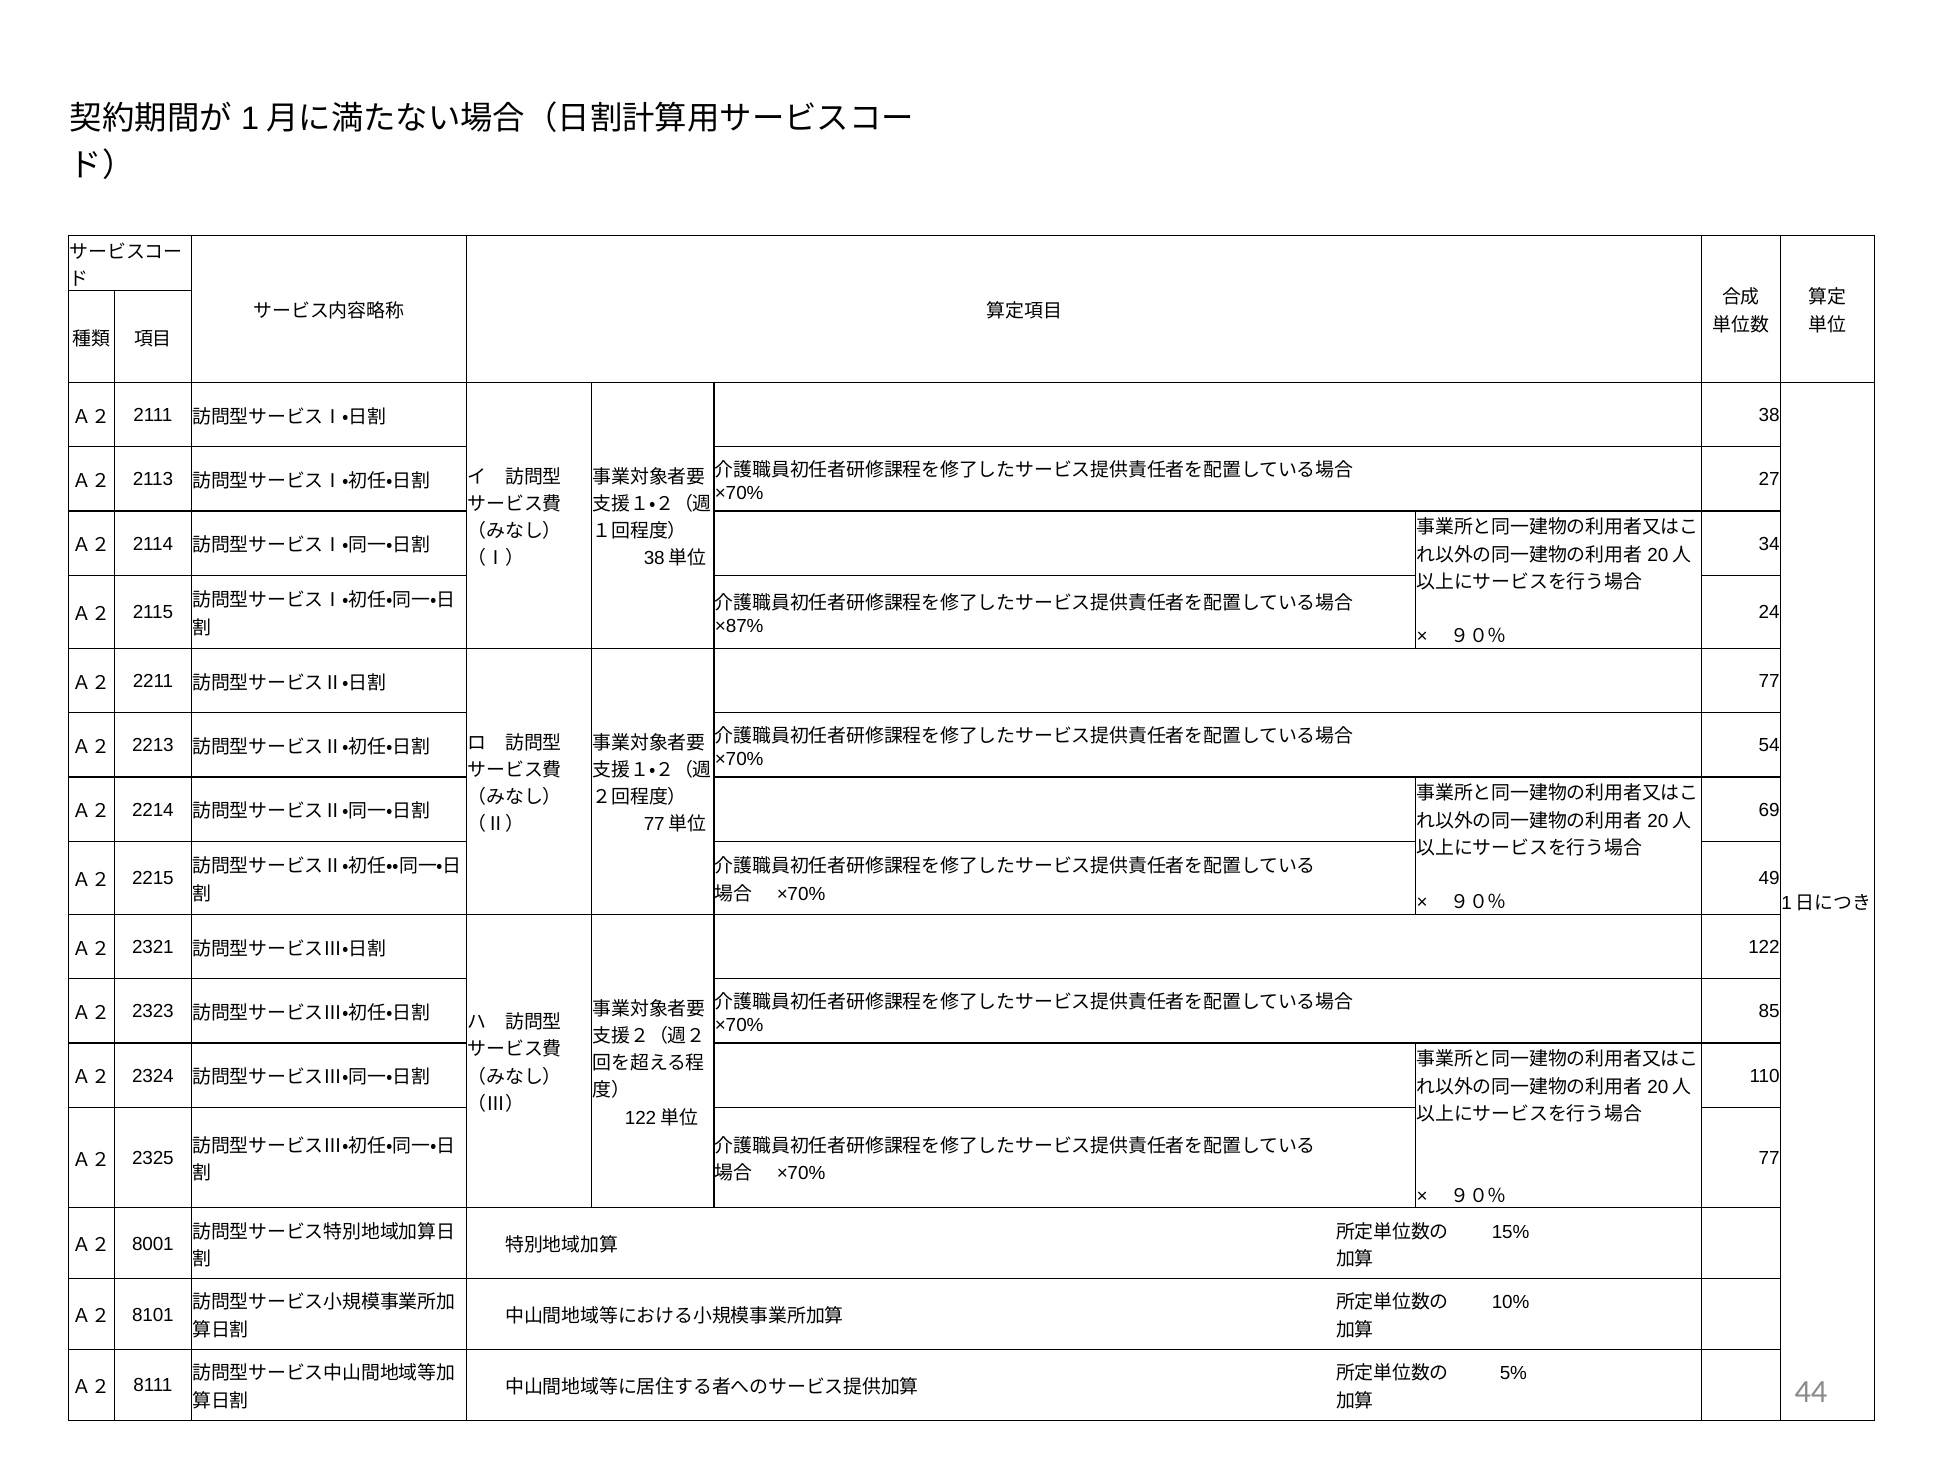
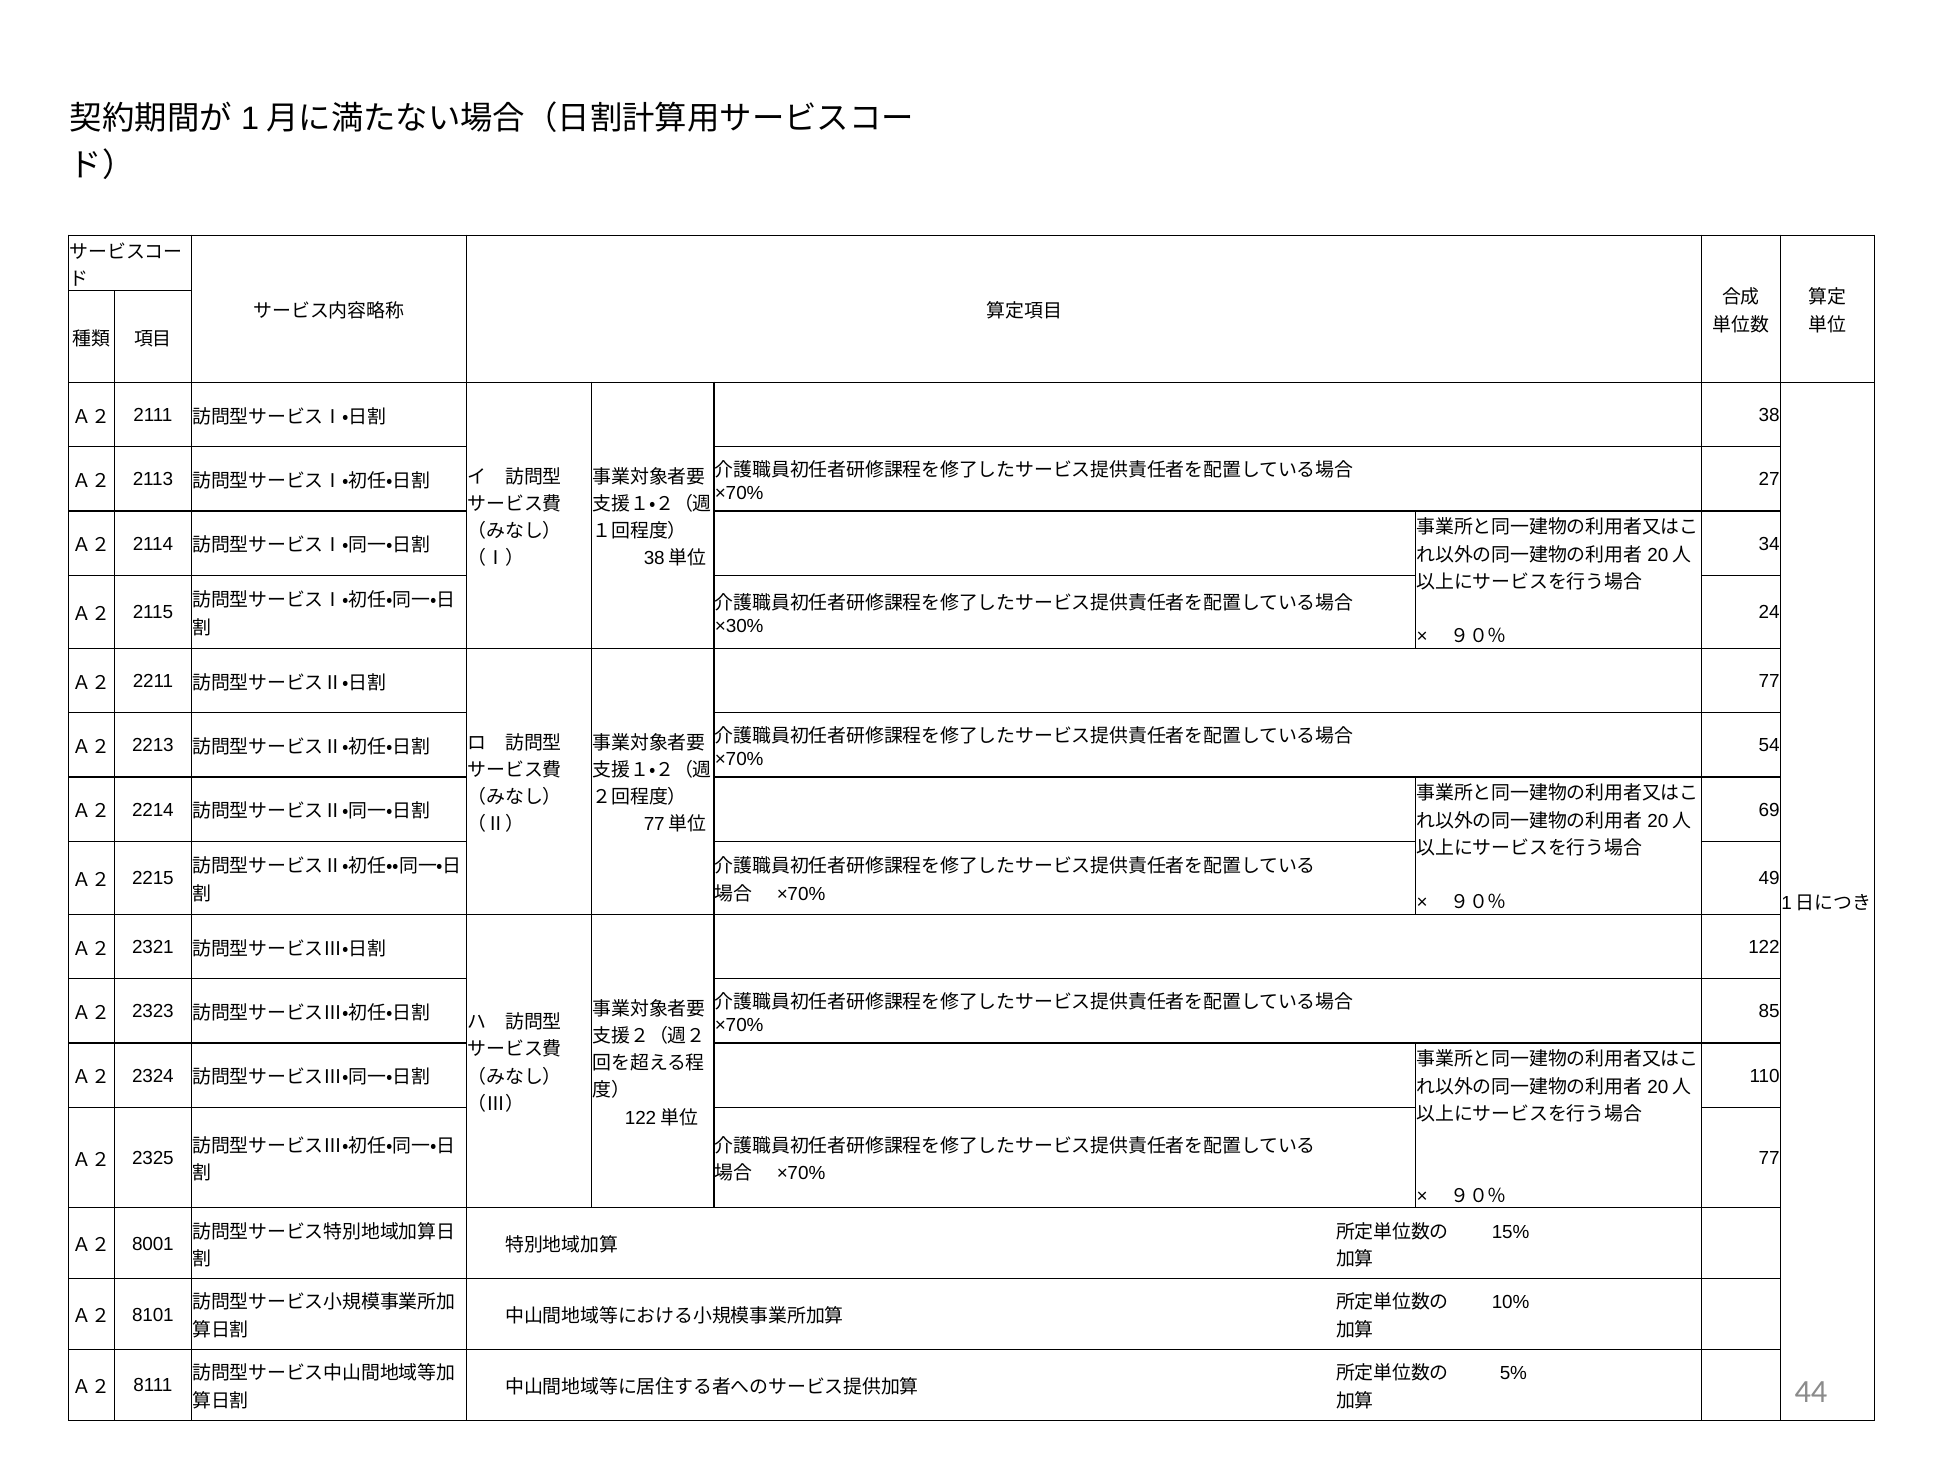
×87%: ×87% -> ×30%
